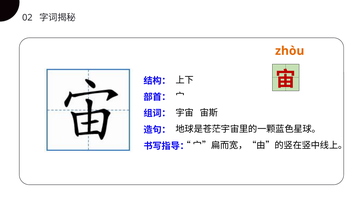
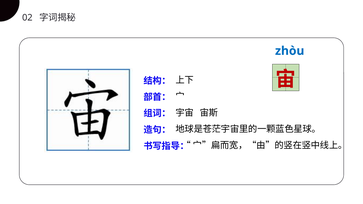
zhòu colour: orange -> blue
